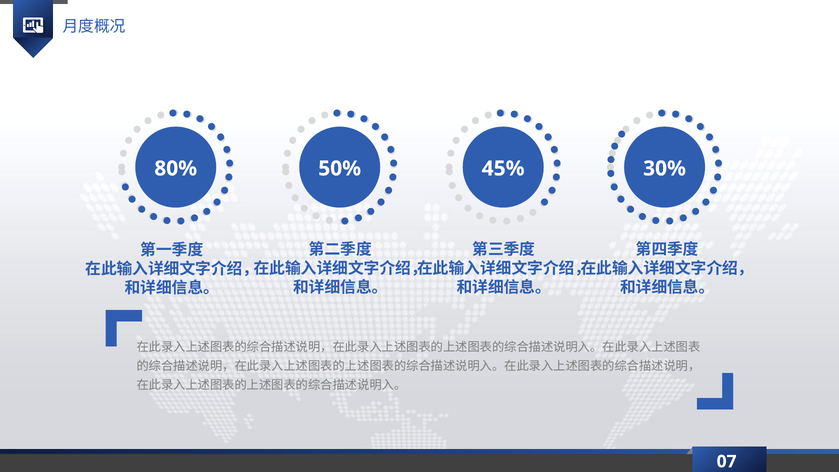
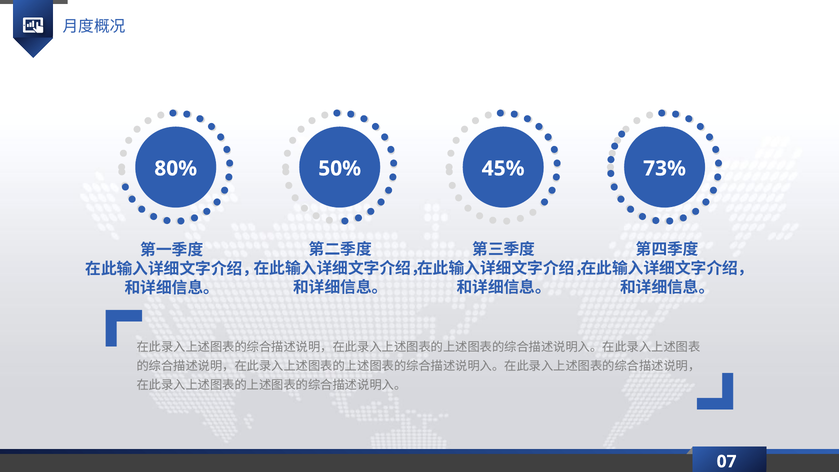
30%: 30% -> 73%
